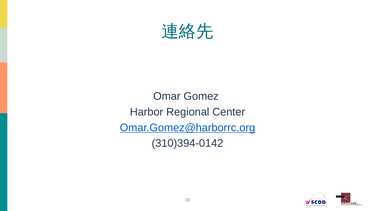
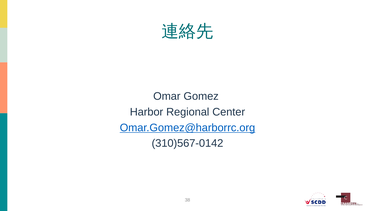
310)394-0142: 310)394-0142 -> 310)567-0142
